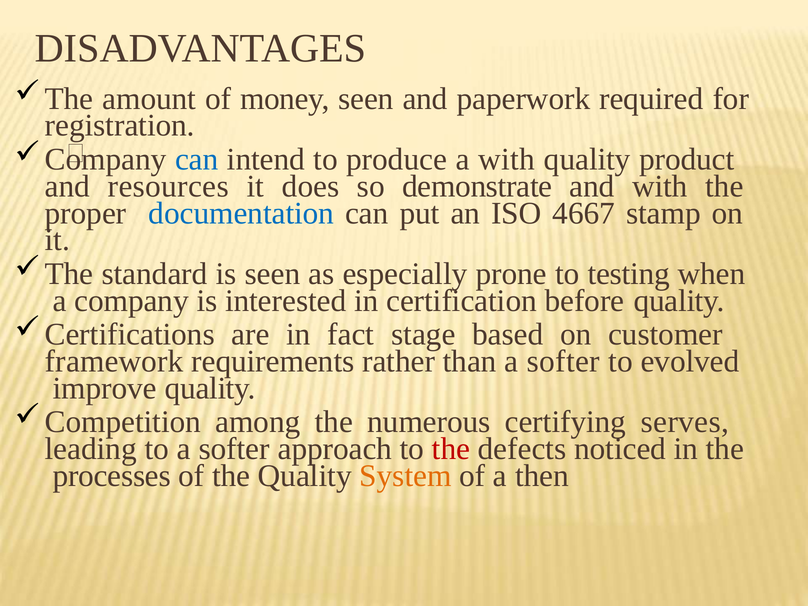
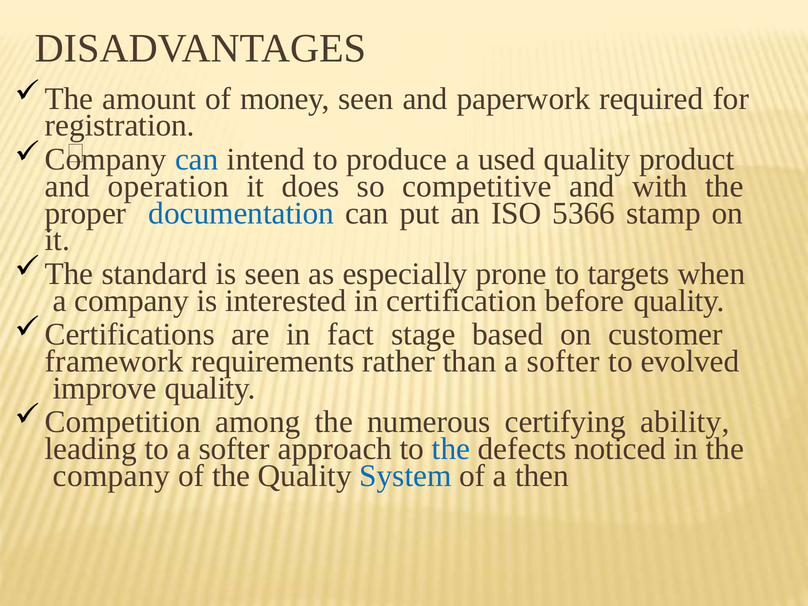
a with: with -> used
resources: resources -> operation
demonstrate: demonstrate -> competitive
4667: 4667 -> 5366
testing: testing -> targets
serves: serves -> ability
the at (451, 449) colour: red -> blue
processes at (112, 476): processes -> company
System colour: orange -> blue
